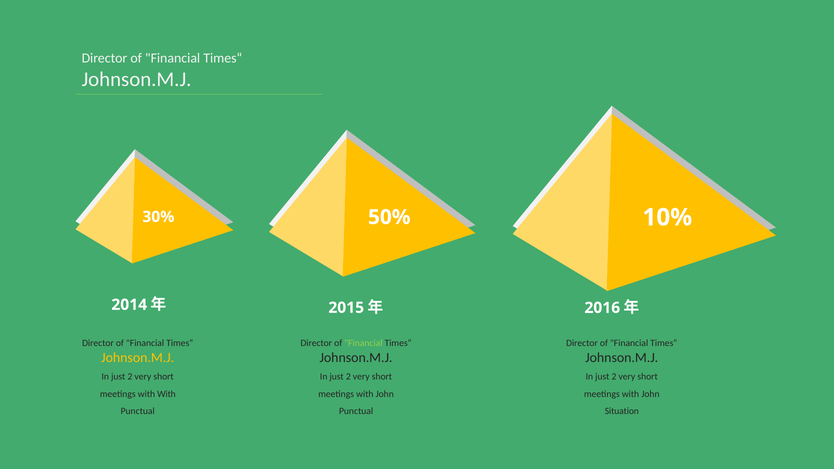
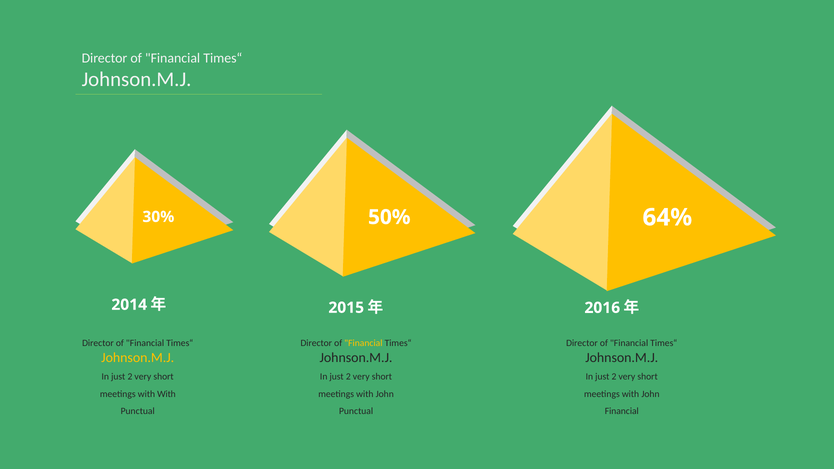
10%: 10% -> 64%
Financial at (363, 343) colour: light green -> yellow
Situation at (622, 411): Situation -> Financial
